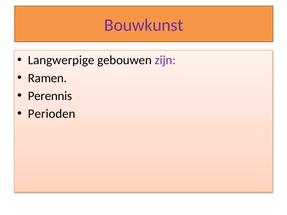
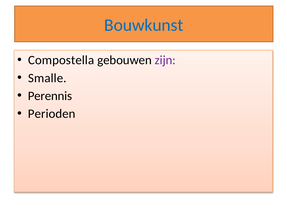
Bouwkunst colour: purple -> blue
Langwerpige: Langwerpige -> Compostella
Ramen: Ramen -> Smalle
